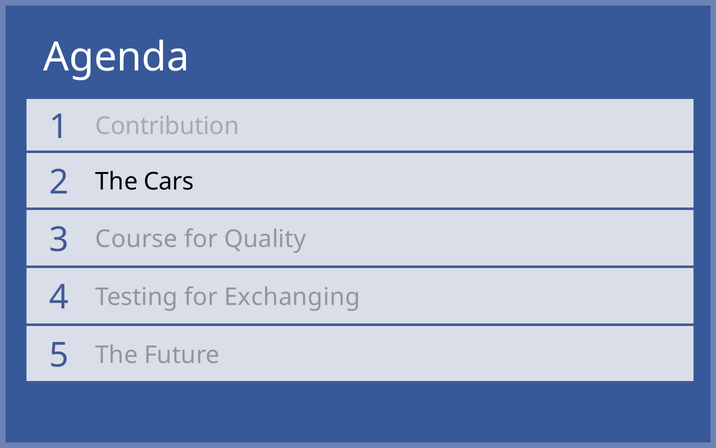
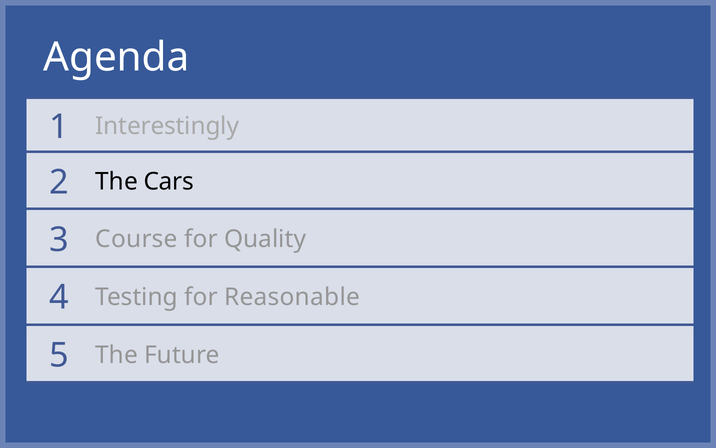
Contribution: Contribution -> Interestingly
Exchanging: Exchanging -> Reasonable
